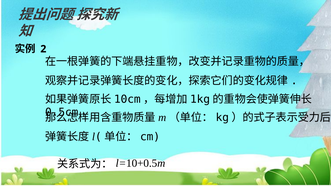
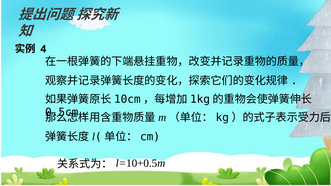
2: 2 -> 4
